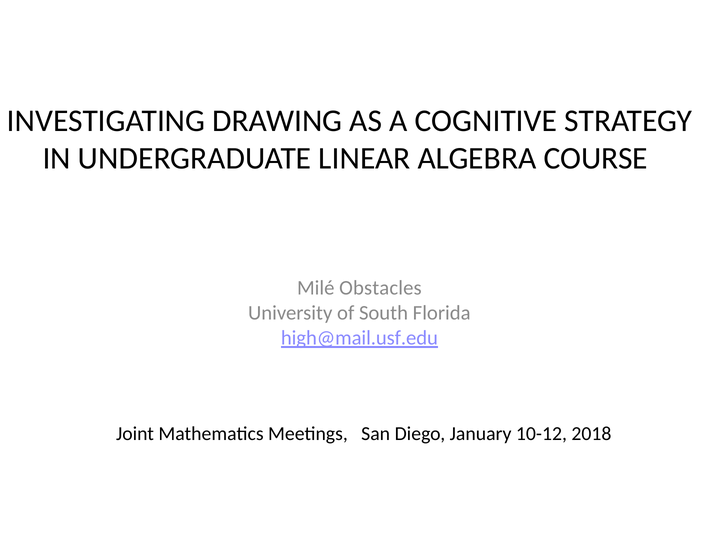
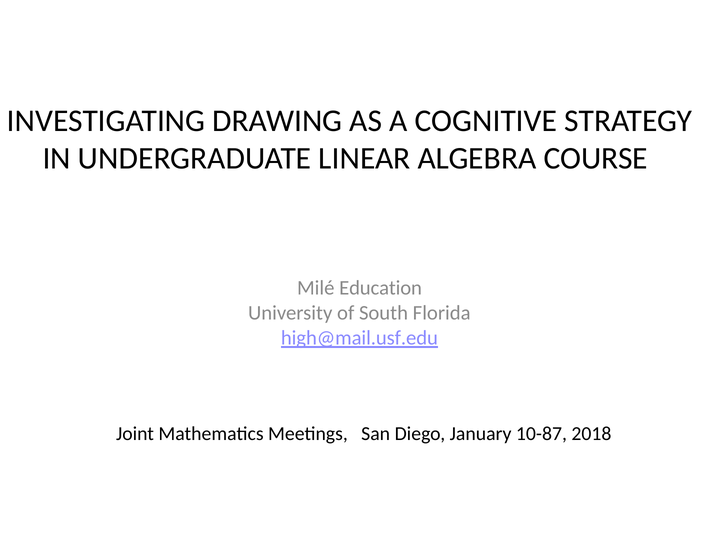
Obstacles: Obstacles -> Education
10-12: 10-12 -> 10-87
